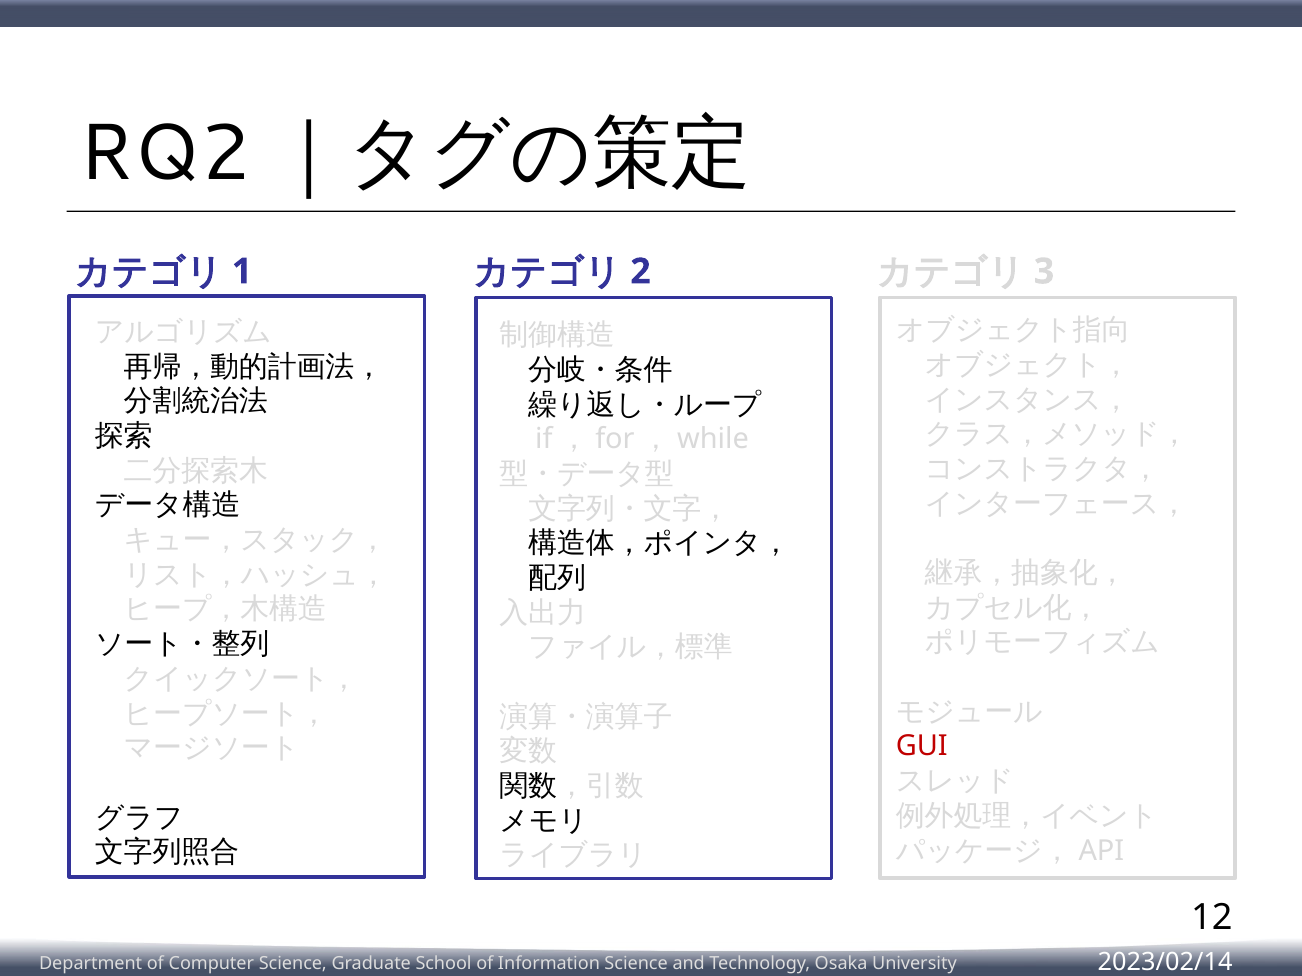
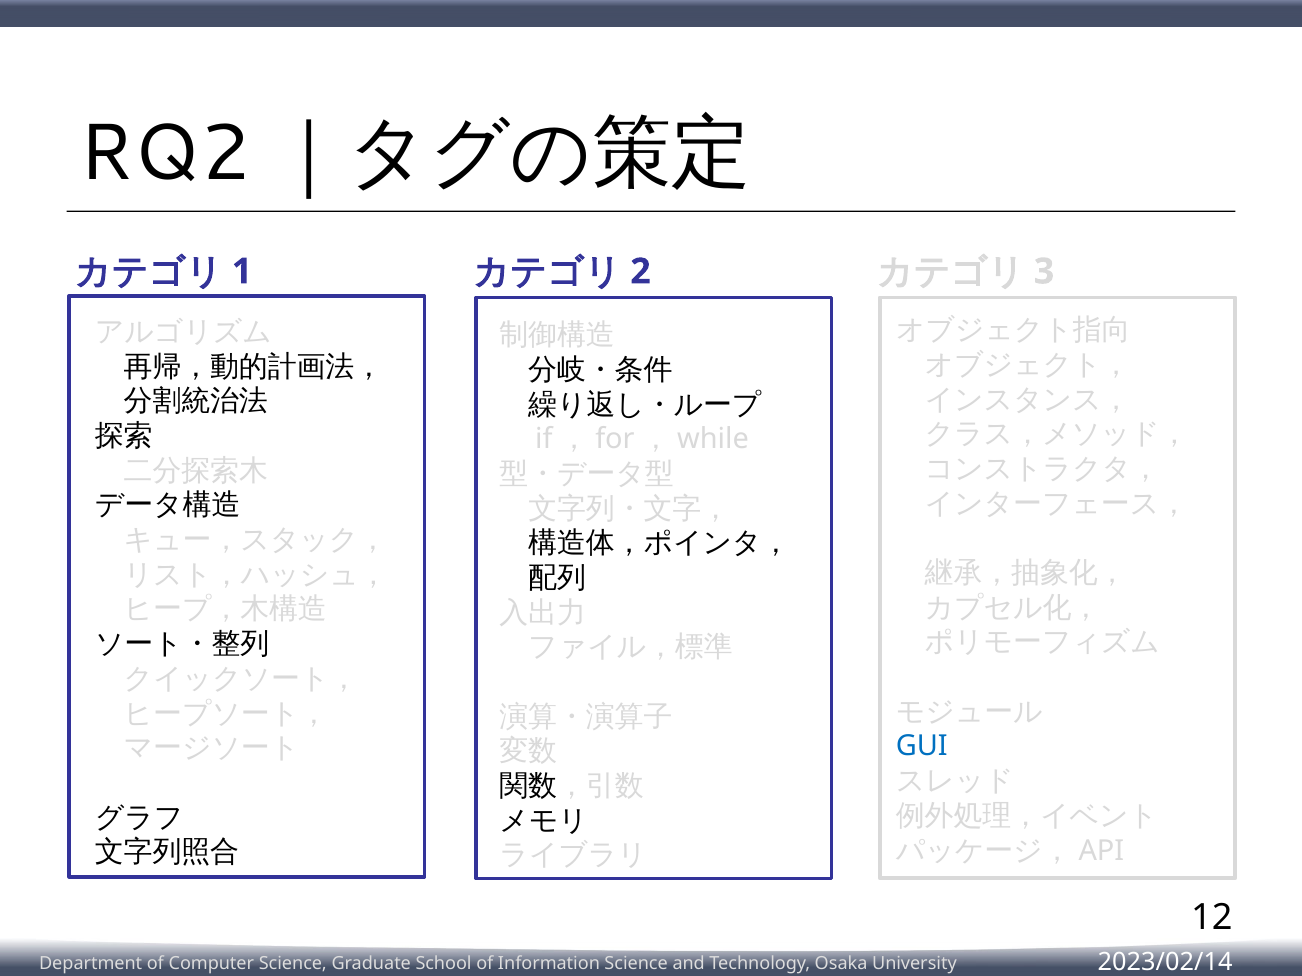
GUI colour: red -> blue
